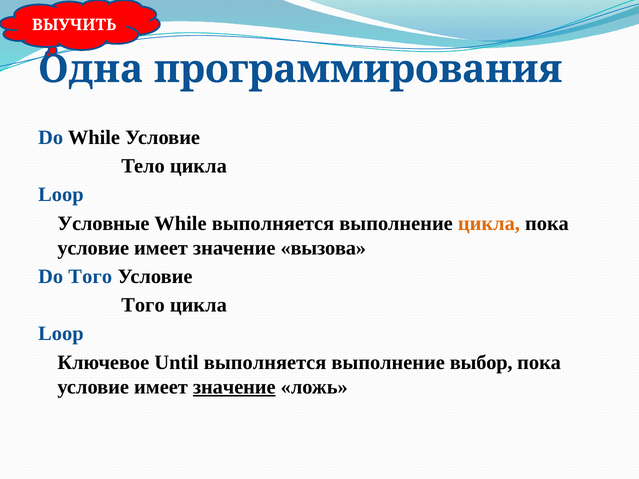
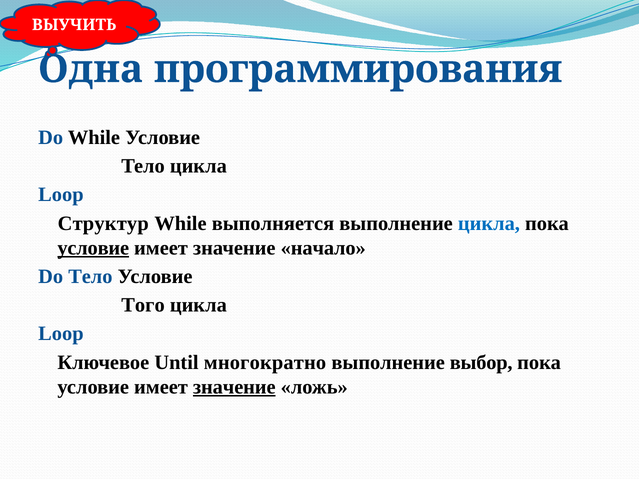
Условные: Условные -> Структур
цикла at (489, 223) colour: orange -> blue
условие at (93, 248) underline: none -> present
вызова: вызова -> начало
Do Того: Того -> Тело
Until выполняется: выполняется -> многократно
